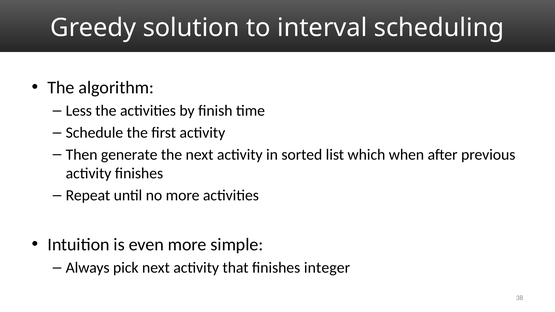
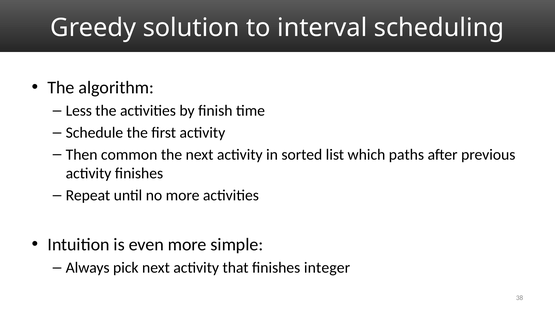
generate: generate -> common
when: when -> paths
